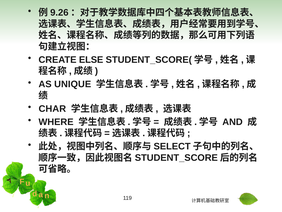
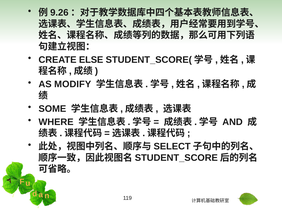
UNIQUE: UNIQUE -> MODIFY
CHAR: CHAR -> SOME
